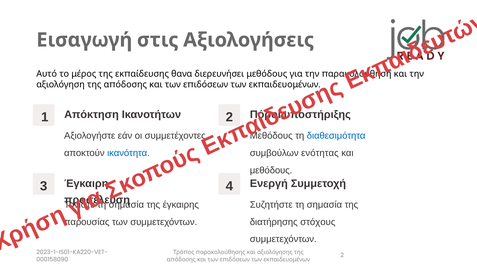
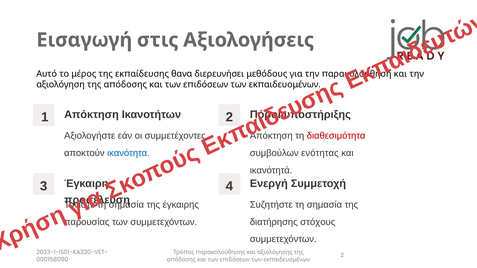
Μεθόδους at (271, 136): Μεθόδους -> Απόκτηση
διαθεσιμότητα colour: blue -> red
μεθόδους at (271, 170): μεθόδους -> ικανότητά
